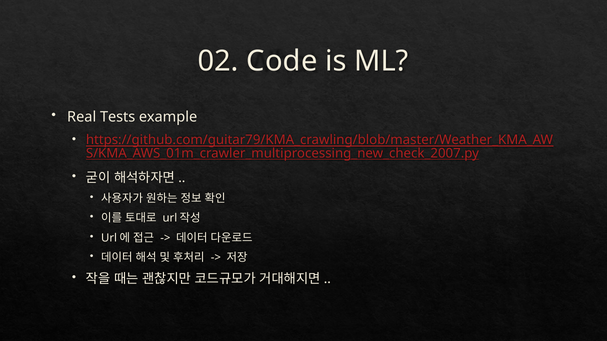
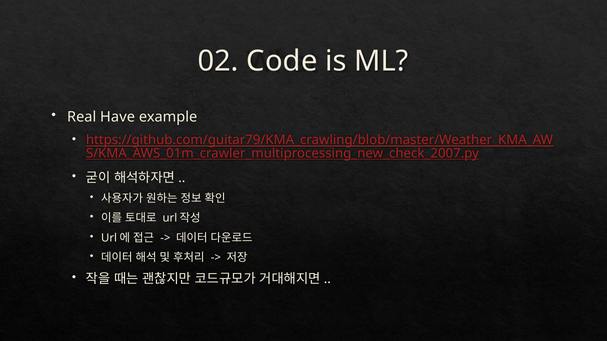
Tests: Tests -> Have
